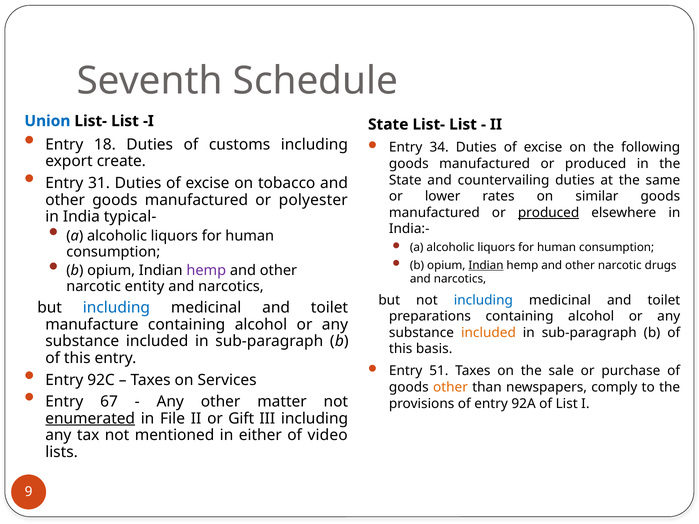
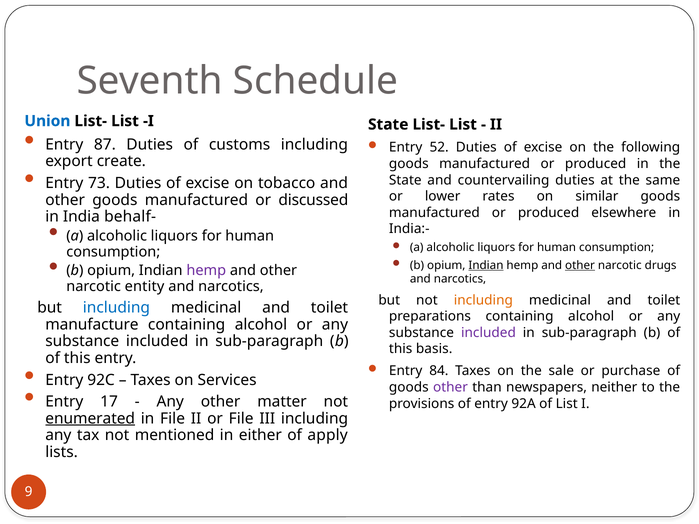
18: 18 -> 87
34: 34 -> 52
31: 31 -> 73
polyester: polyester -> discussed
produced at (549, 213) underline: present -> none
typical-: typical- -> behalf-
other at (580, 265) underline: none -> present
including at (483, 300) colour: blue -> orange
included at (488, 333) colour: orange -> purple
51: 51 -> 84
other at (450, 387) colour: orange -> purple
comply: comply -> neither
67: 67 -> 17
or Gift: Gift -> File
video: video -> apply
